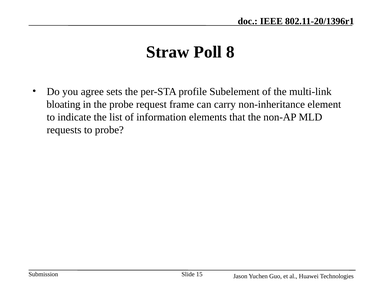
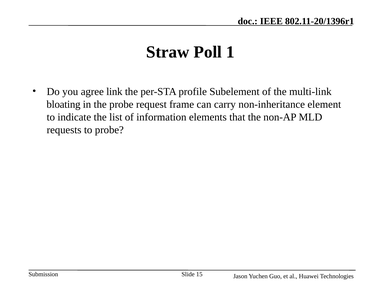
8: 8 -> 1
sets: sets -> link
